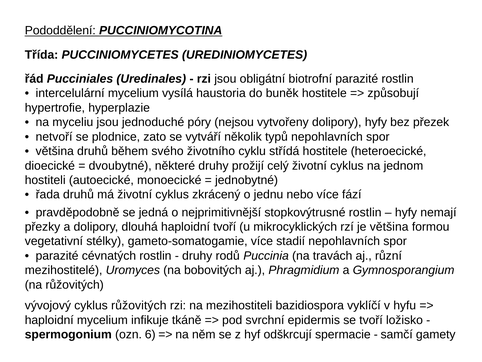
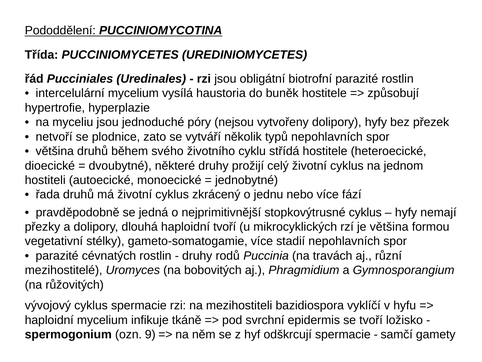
stopkovýtrusné rostlin: rostlin -> cyklus
cyklus růžovitých: růžovitých -> spermacie
6: 6 -> 9
